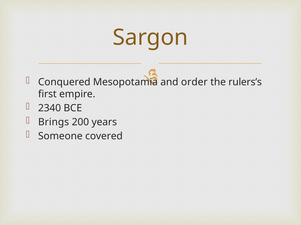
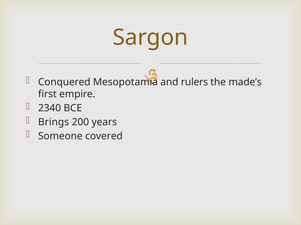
order: order -> rulers
rulers’s: rulers’s -> made’s
